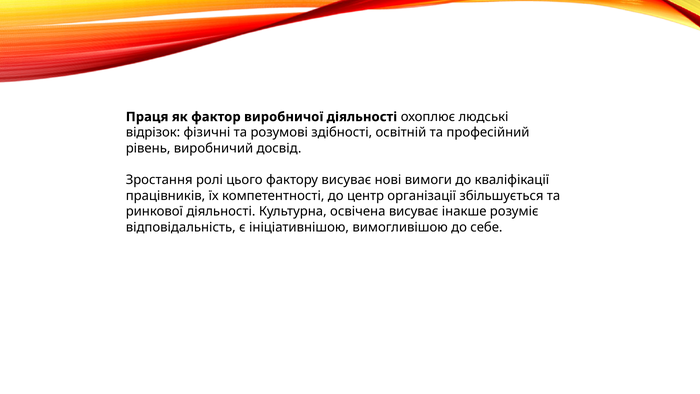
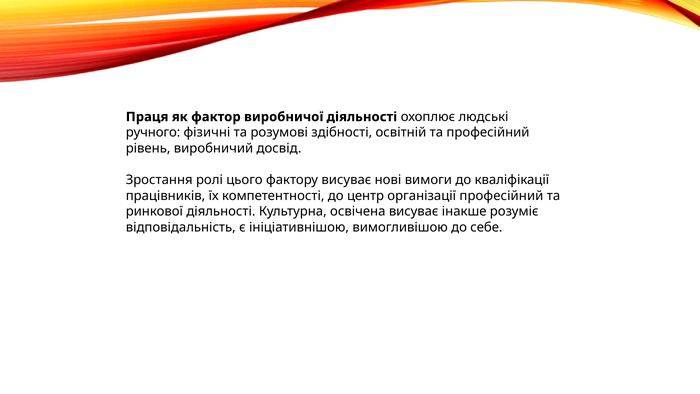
відрізок: відрізок -> ручного
організації збільшується: збільшується -> професійний
